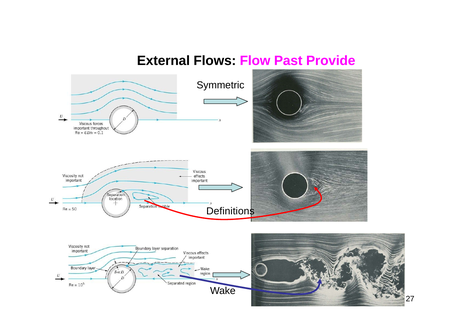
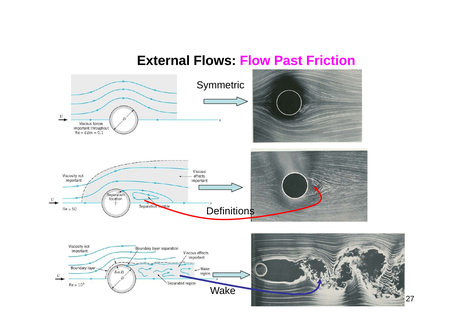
Provide: Provide -> Friction
